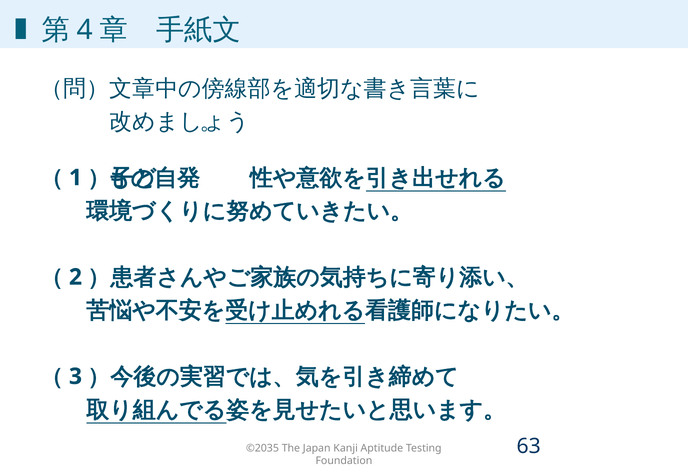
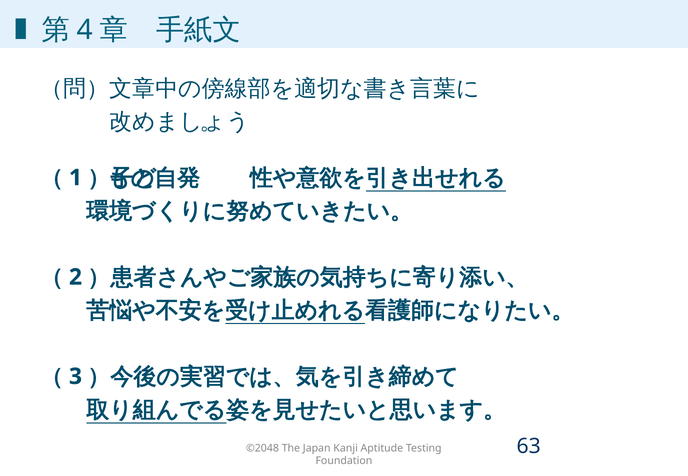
©2035: ©2035 -> ©2048
